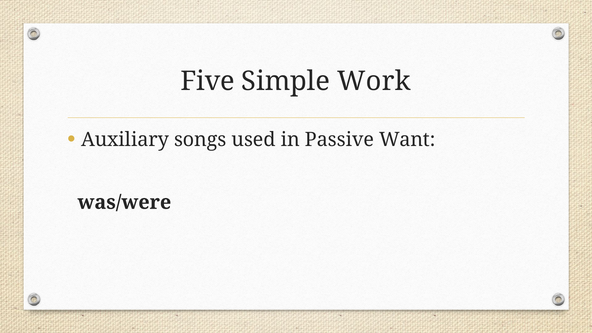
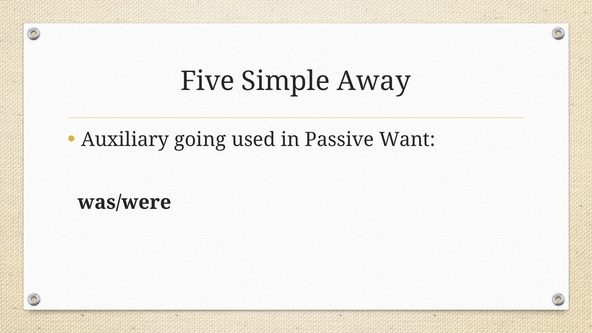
Work: Work -> Away
songs: songs -> going
